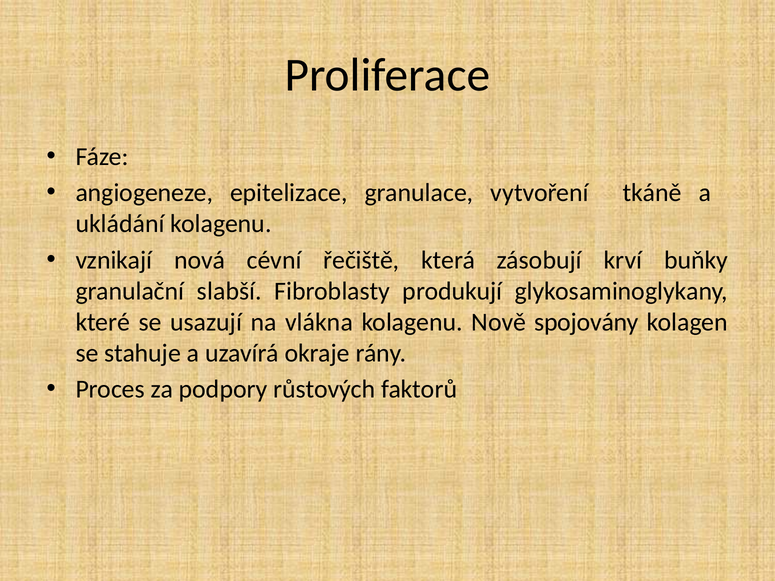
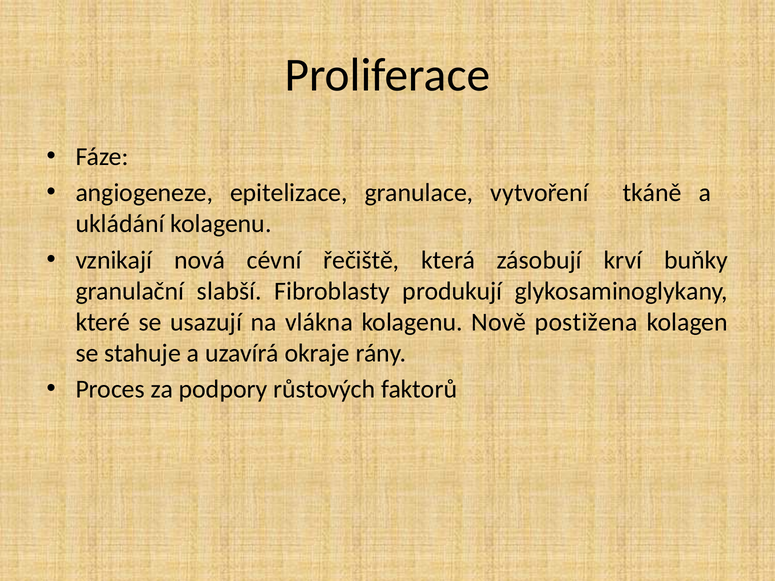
spojovány: spojovány -> postižena
